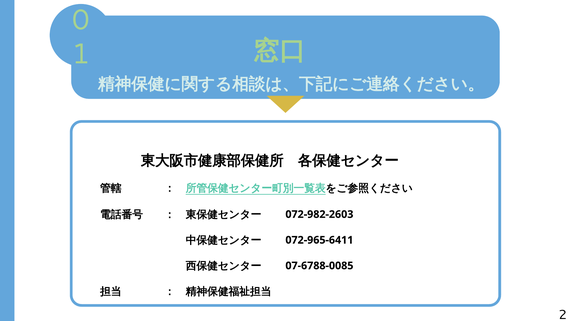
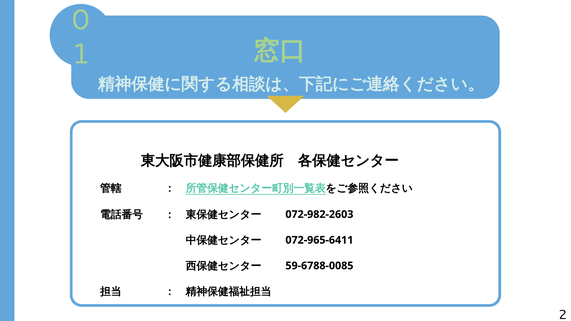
07-6788-0085: 07-6788-0085 -> 59-6788-0085
